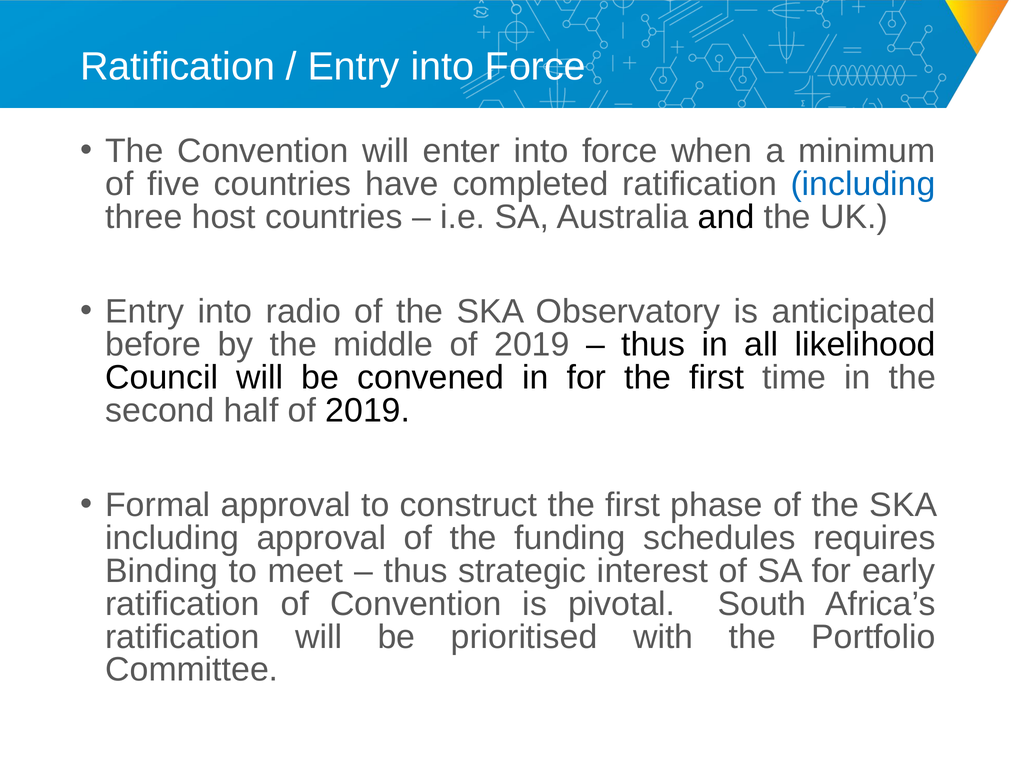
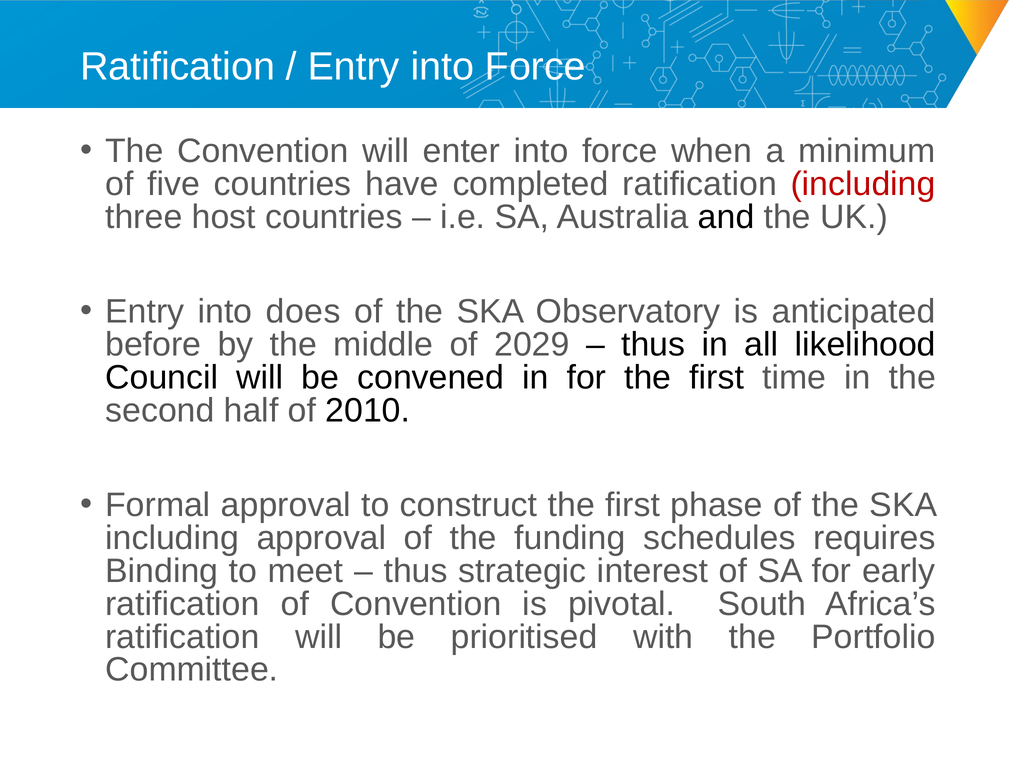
including at (863, 184) colour: blue -> red
radio: radio -> does
middle of 2019: 2019 -> 2029
half of 2019: 2019 -> 2010
